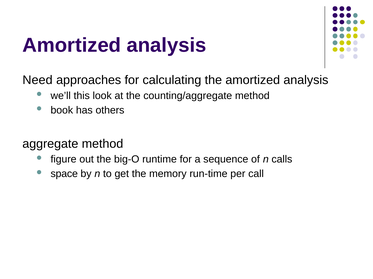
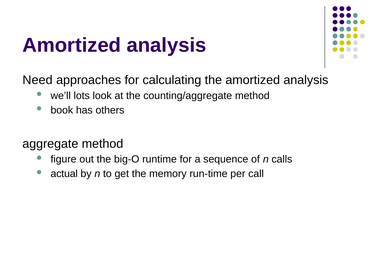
this: this -> lots
space: space -> actual
